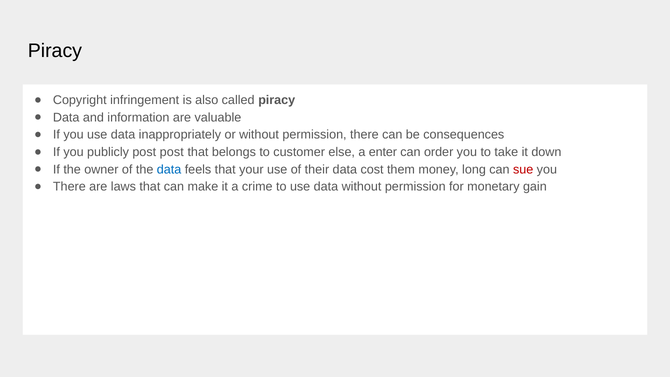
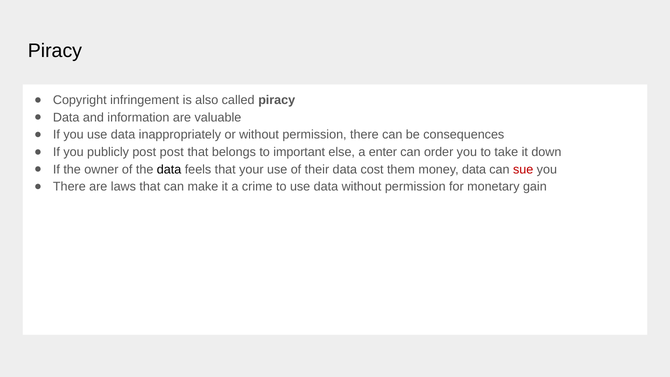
customer: customer -> important
data at (169, 169) colour: blue -> black
money long: long -> data
